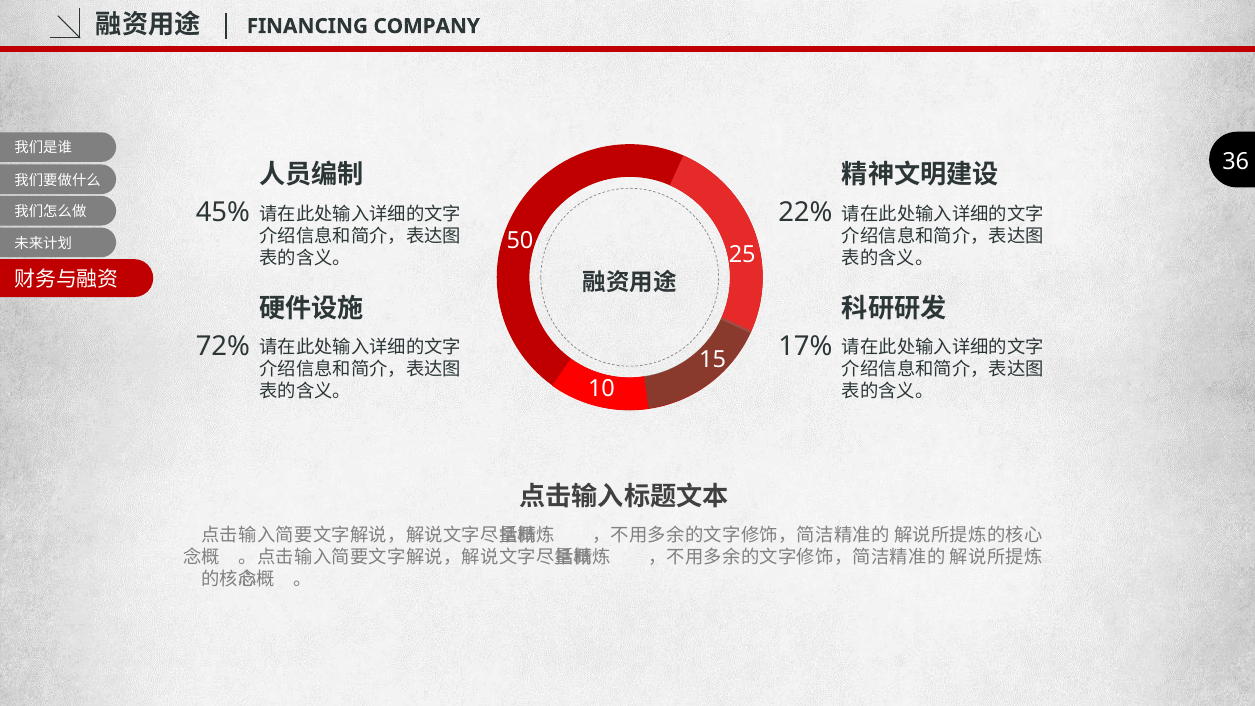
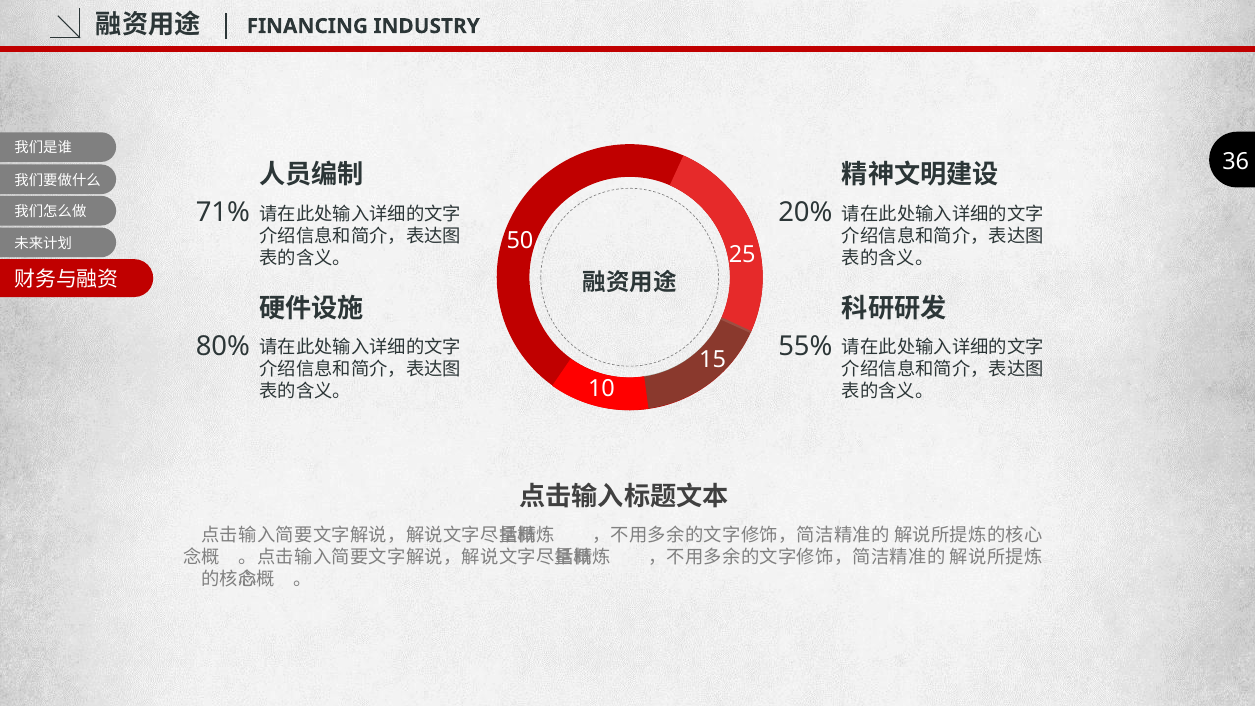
COMPANY: COMPANY -> INDUSTRY
45%: 45% -> 71%
22%: 22% -> 20%
72%: 72% -> 80%
17%: 17% -> 55%
